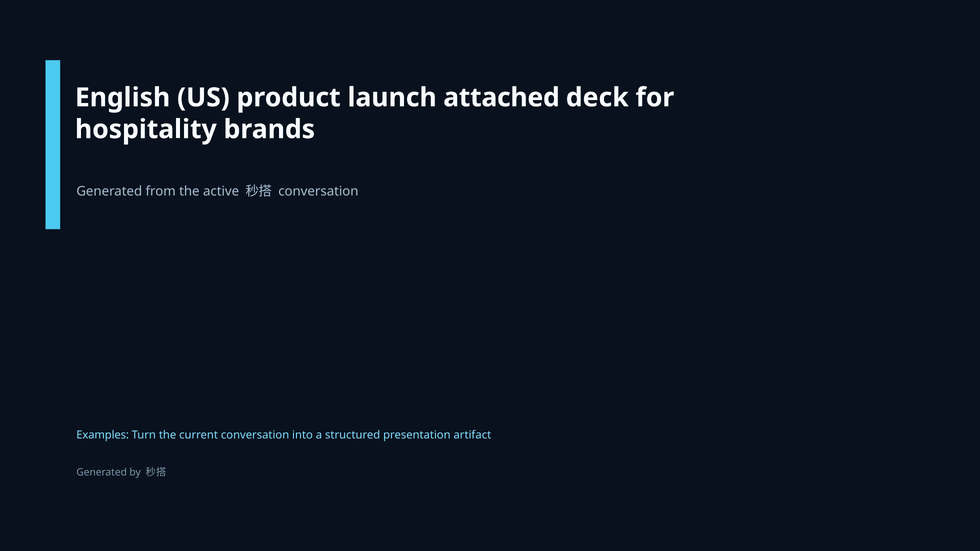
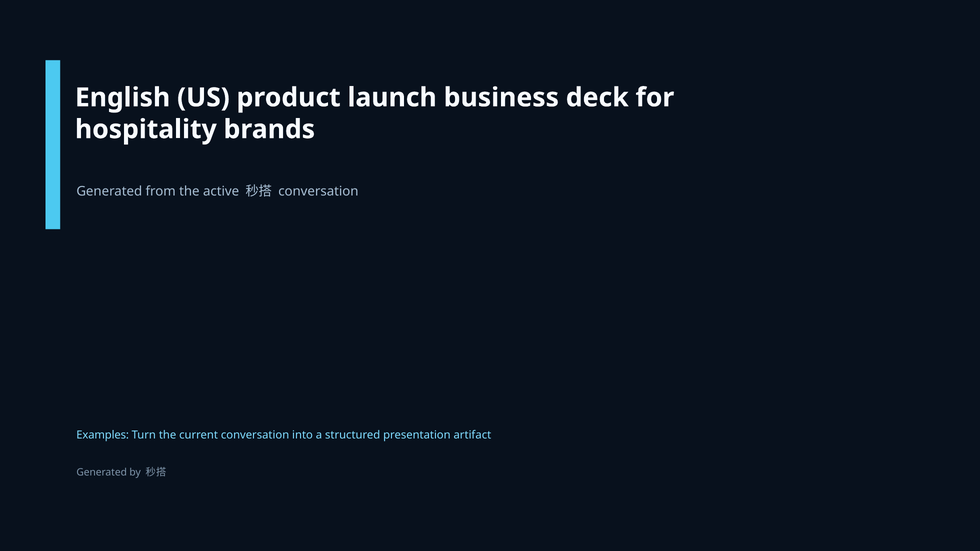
attached: attached -> business
